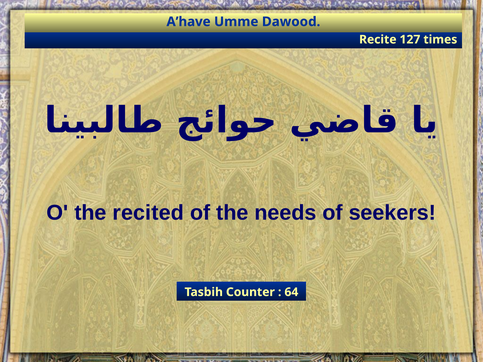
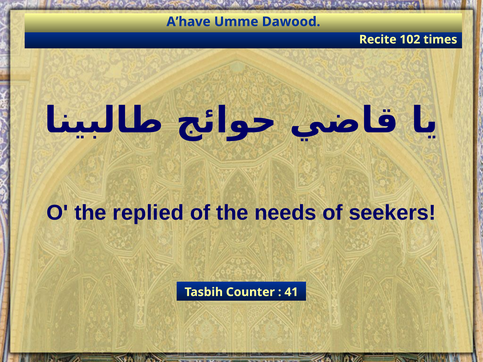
127: 127 -> 102
recited: recited -> replied
64: 64 -> 41
